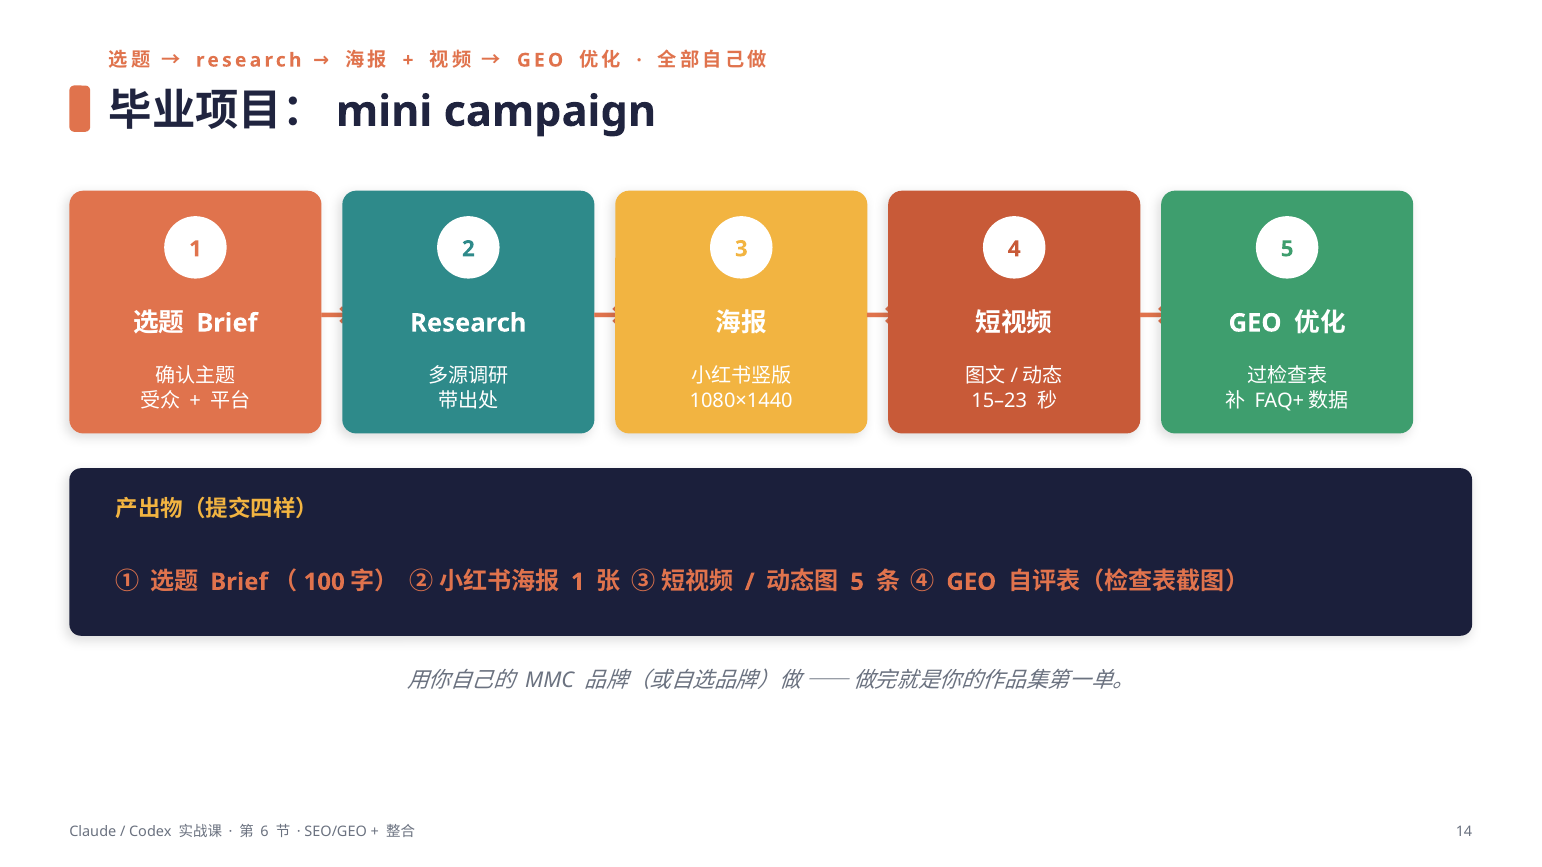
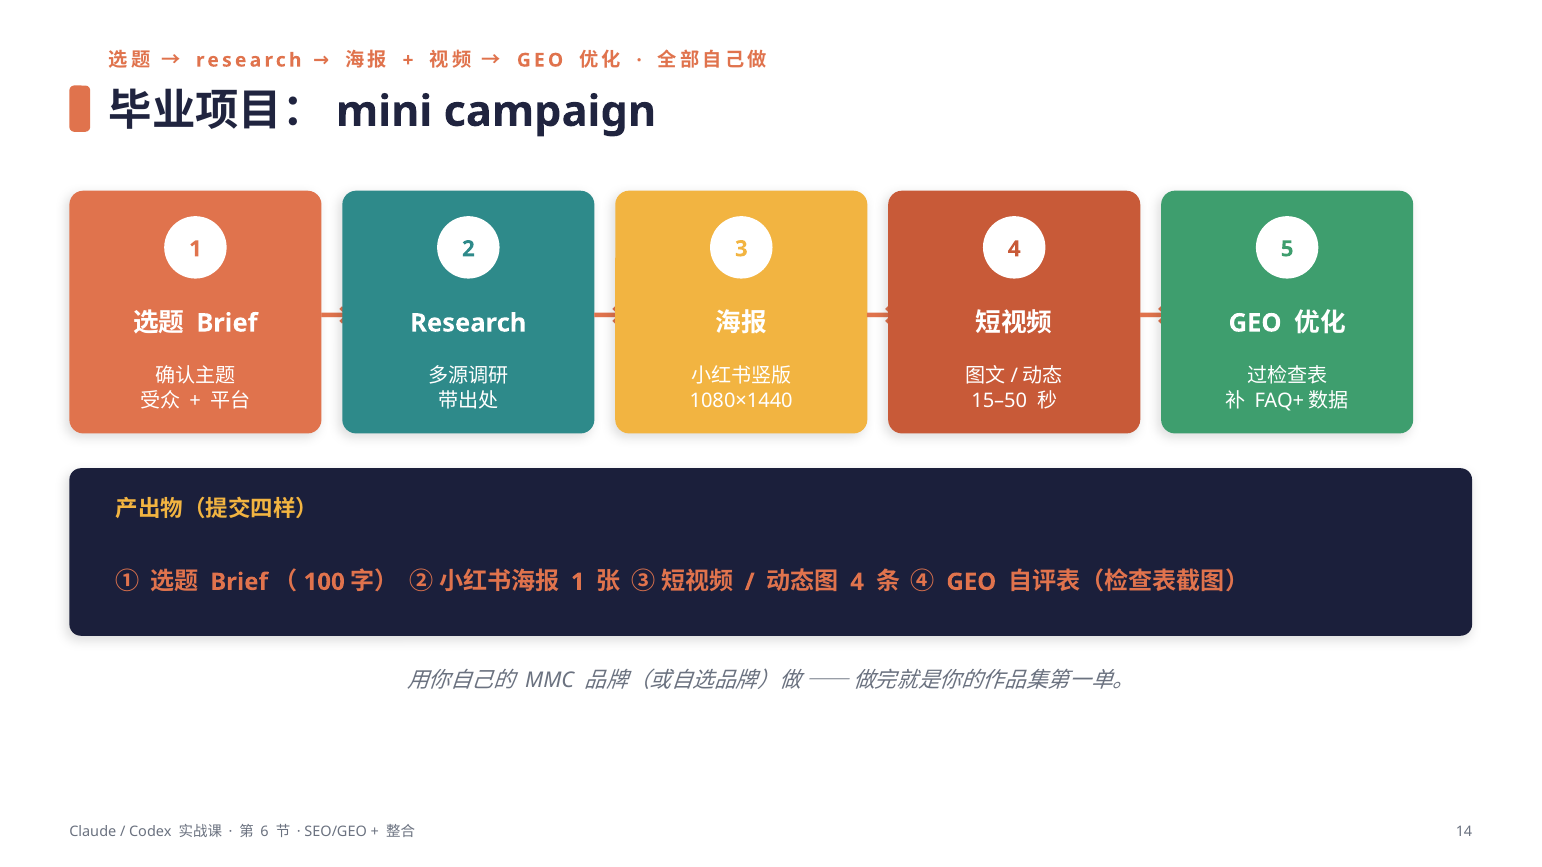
15–23: 15–23 -> 15–50
5 at (857, 582): 5 -> 4
